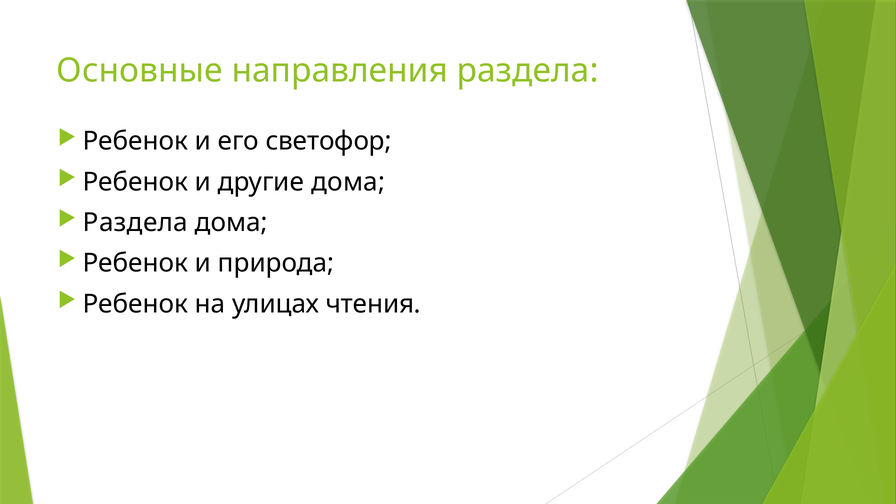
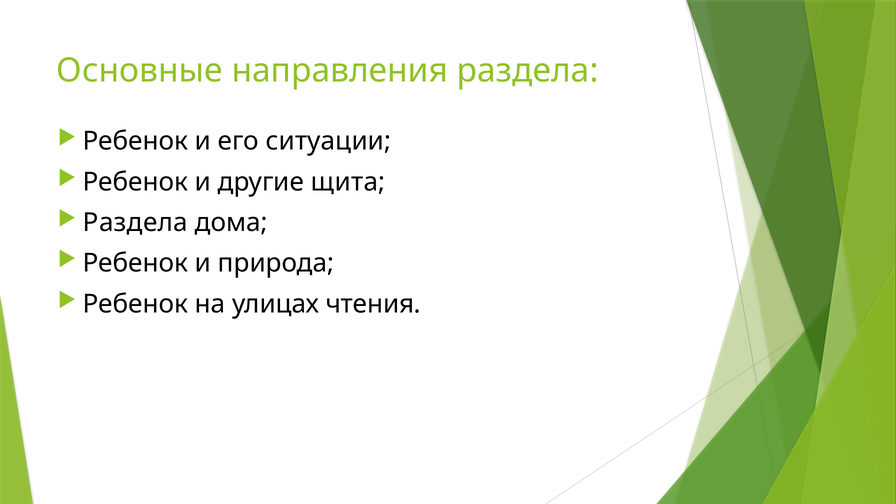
светофор: светофор -> ситуации
другие дома: дома -> щита
